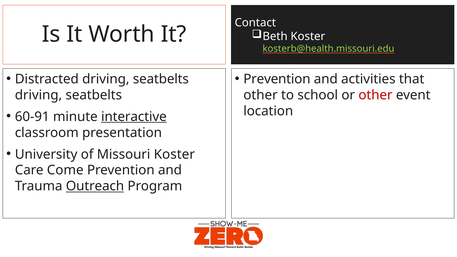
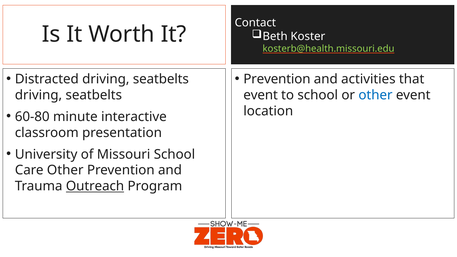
other at (261, 95): other -> event
other at (375, 95) colour: red -> blue
60-91: 60-91 -> 60-80
interactive underline: present -> none
Missouri Koster: Koster -> School
Care Come: Come -> Other
